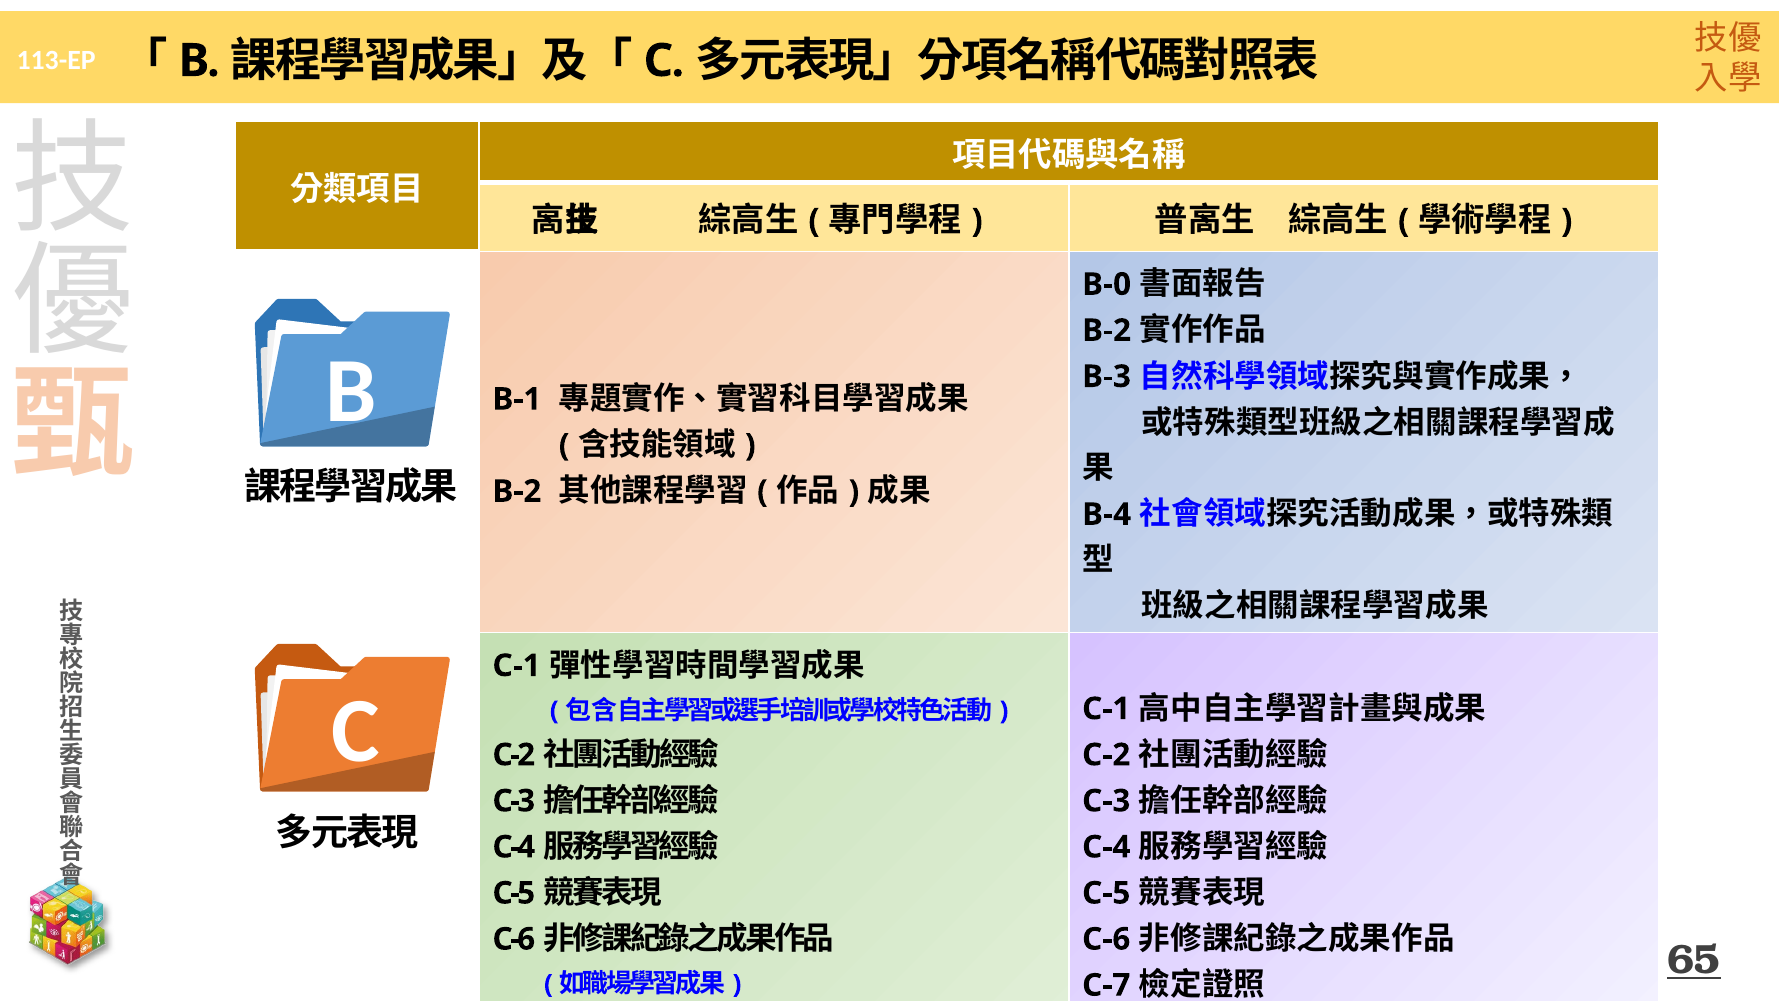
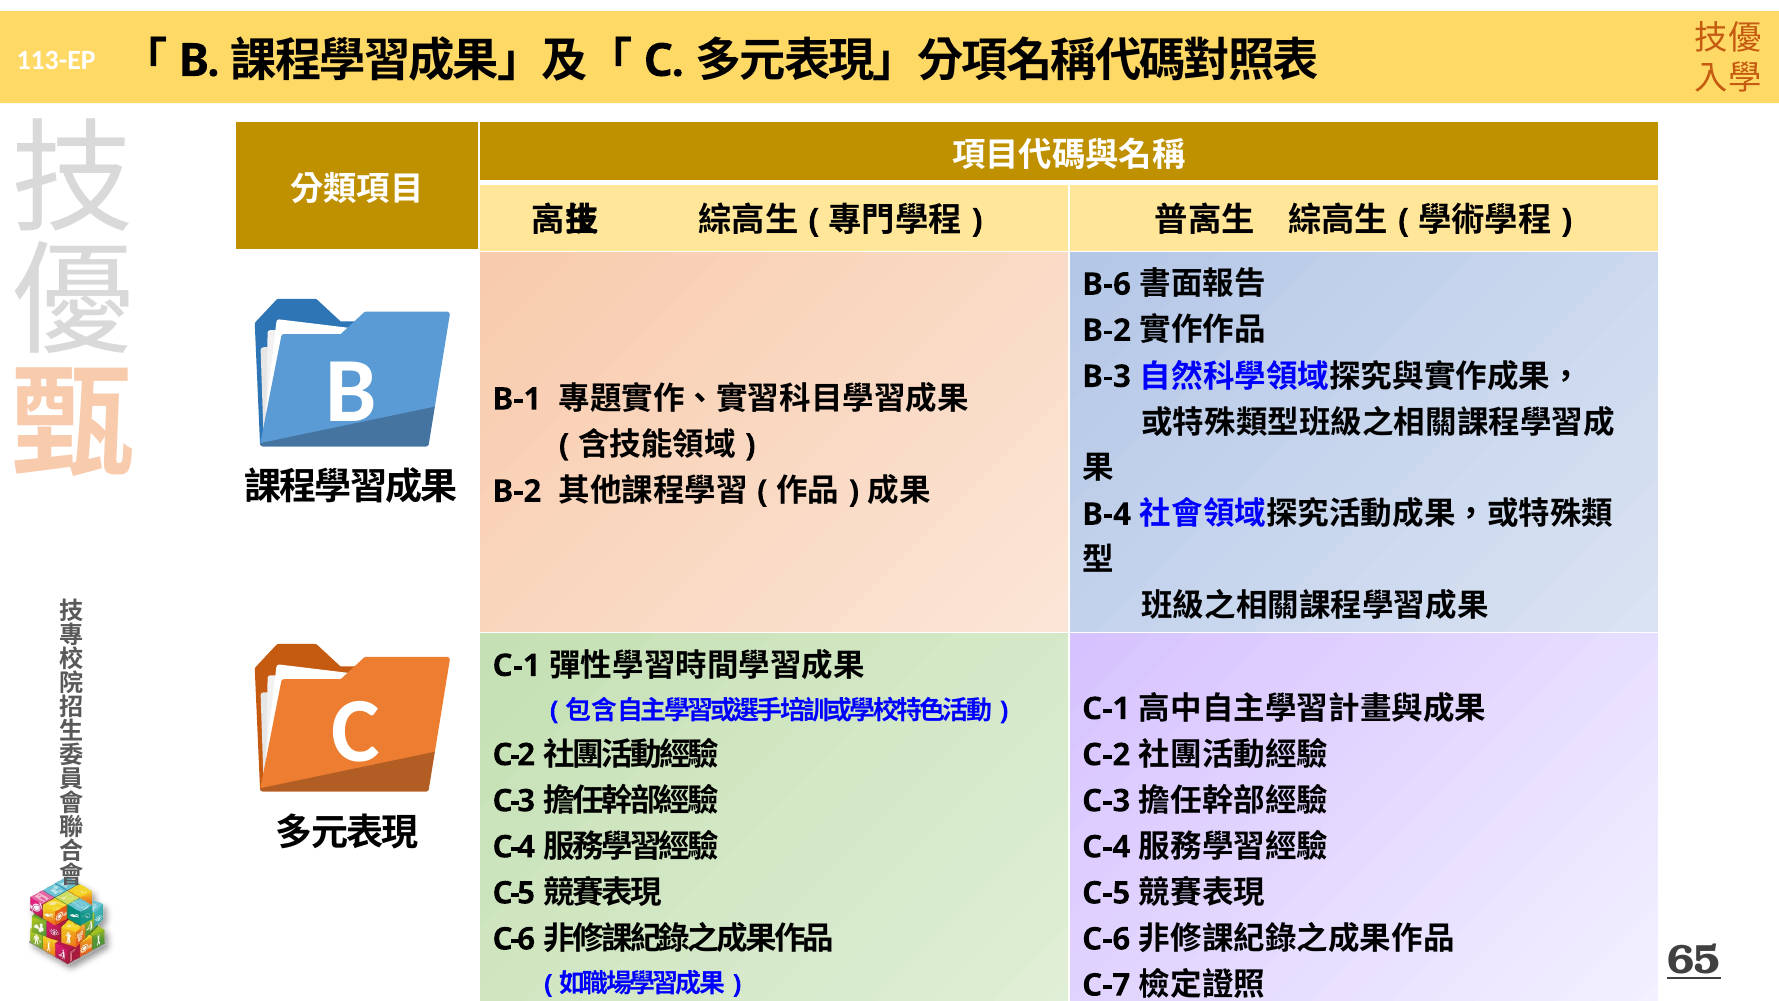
B-0: B-0 -> B-6
